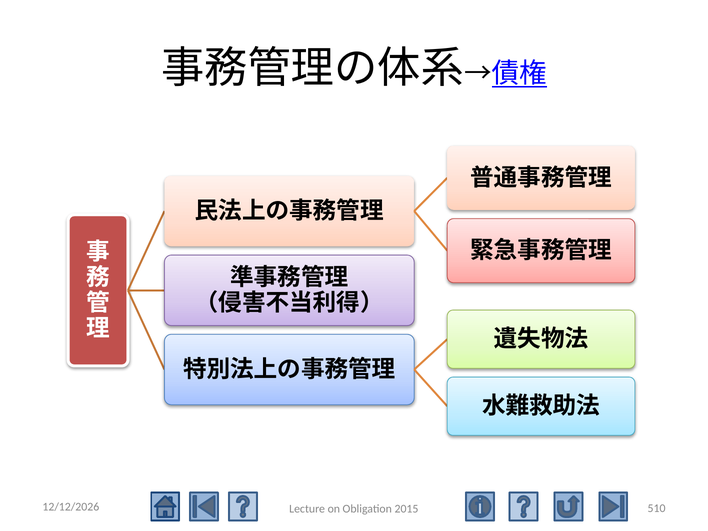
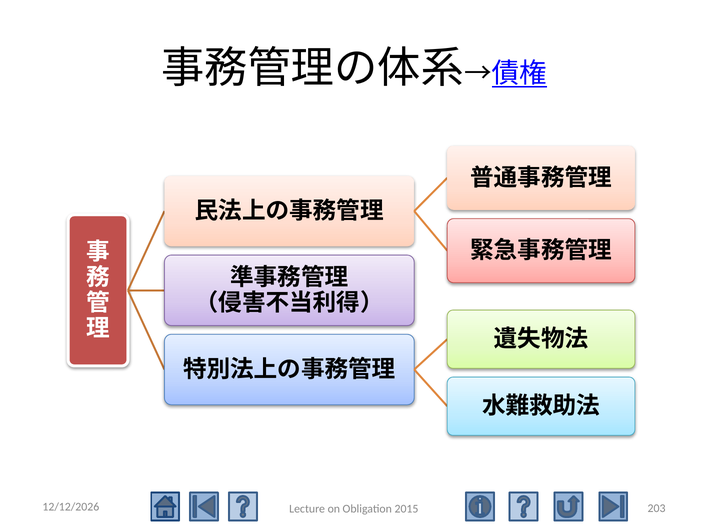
510: 510 -> 203
